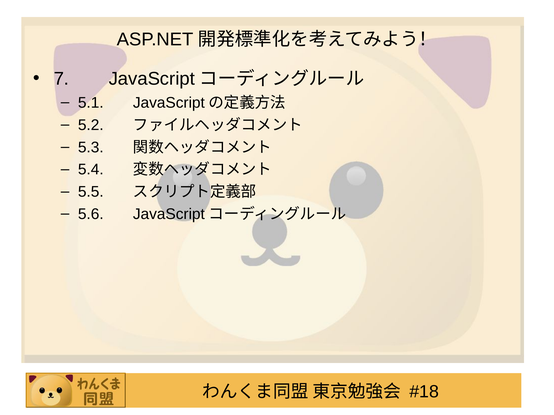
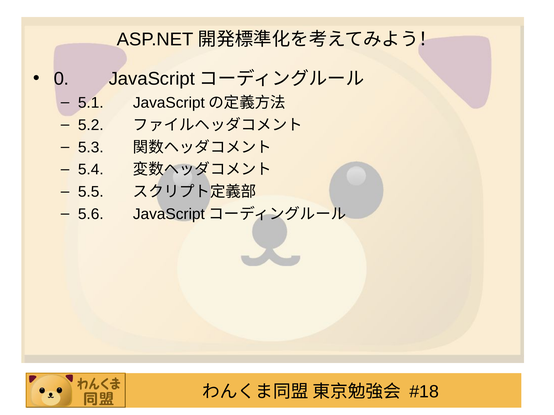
7: 7 -> 0
